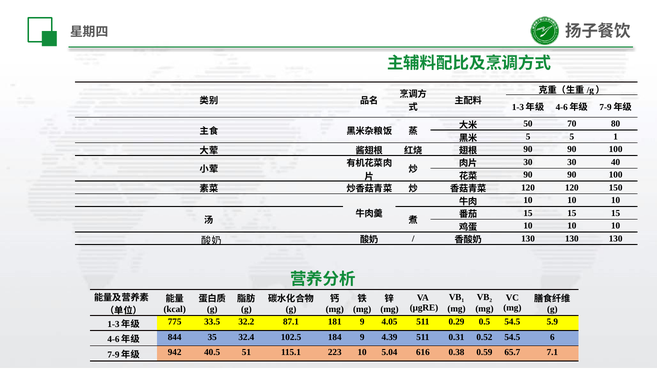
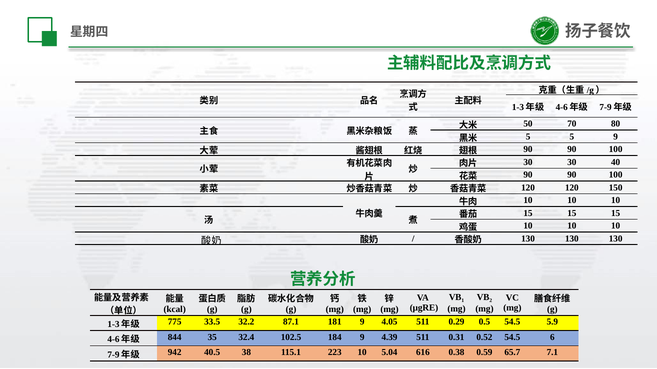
5 1: 1 -> 9
51: 51 -> 38
